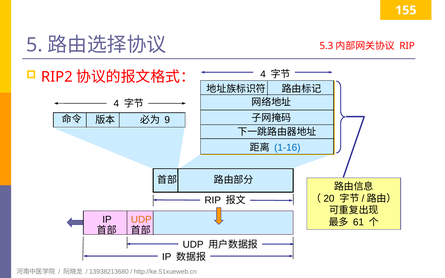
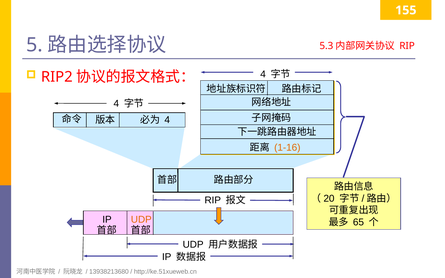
9 at (167, 120): 9 -> 4
1-16 colour: blue -> orange
61: 61 -> 65
